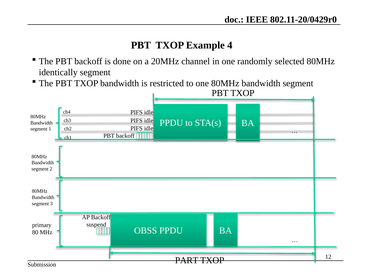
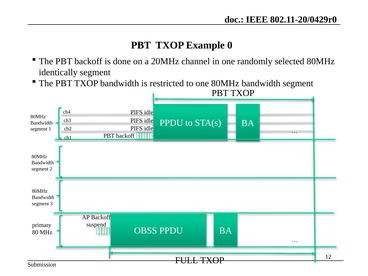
4: 4 -> 0
PART: PART -> FULL
